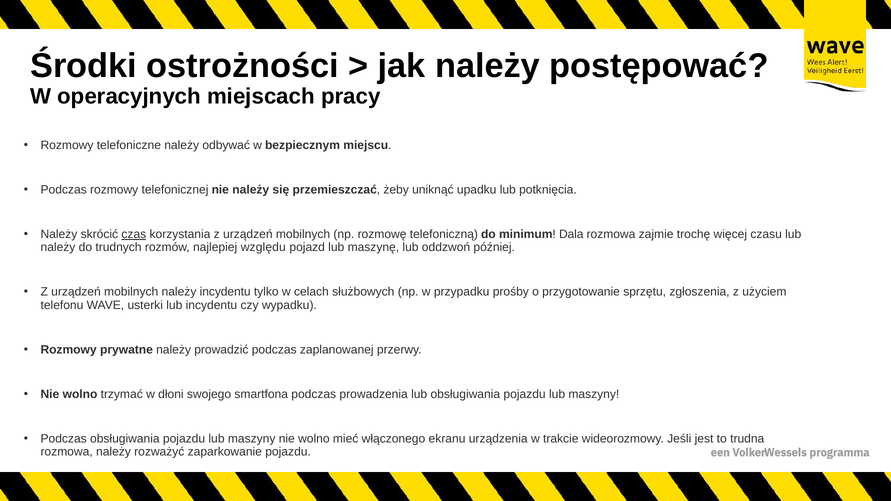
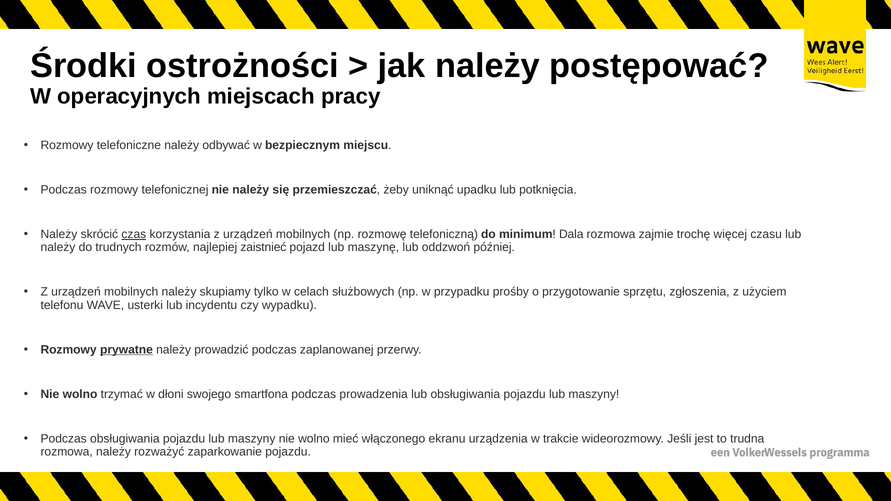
względu: względu -> zaistnieć
należy incydentu: incydentu -> skupiamy
prywatne underline: none -> present
